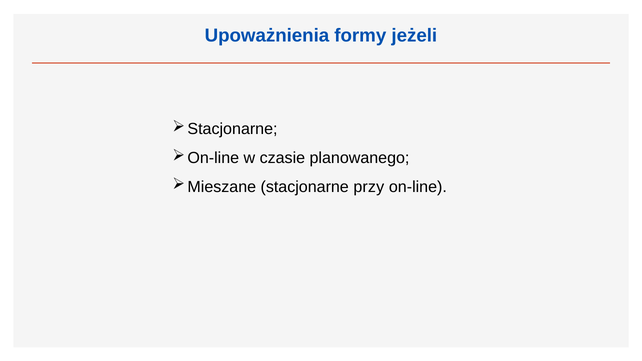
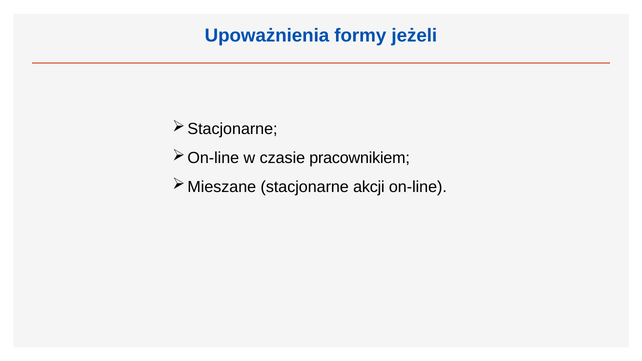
planowanego: planowanego -> pracownikiem
przy: przy -> akcji
